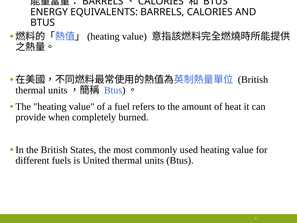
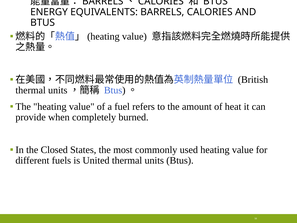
the British: British -> Closed
